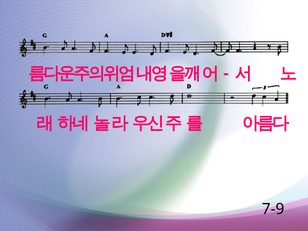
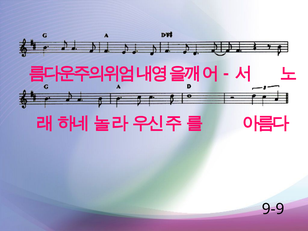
7-9: 7-9 -> 9-9
